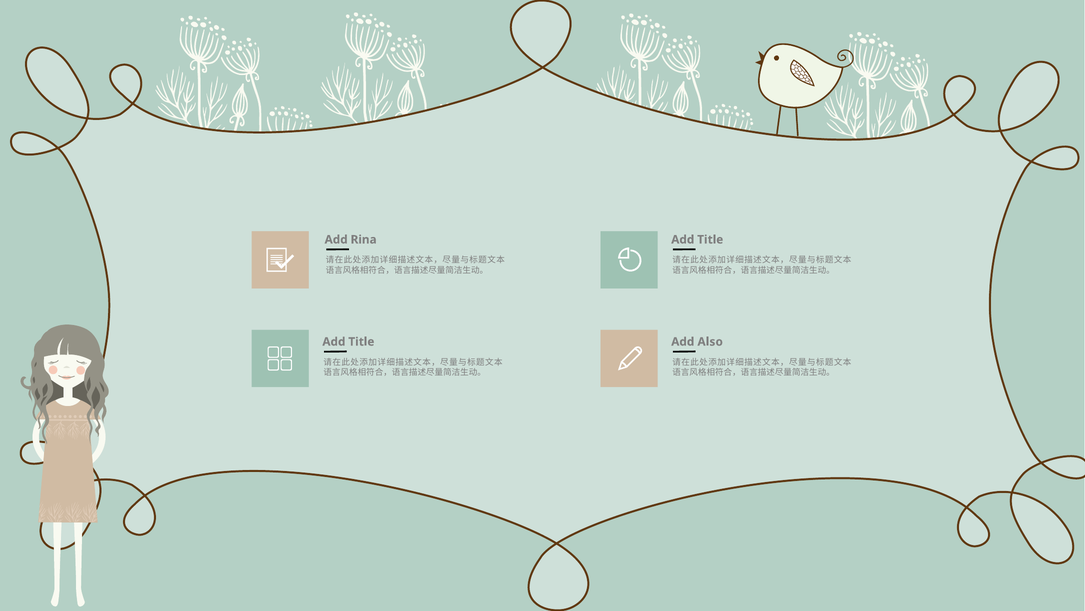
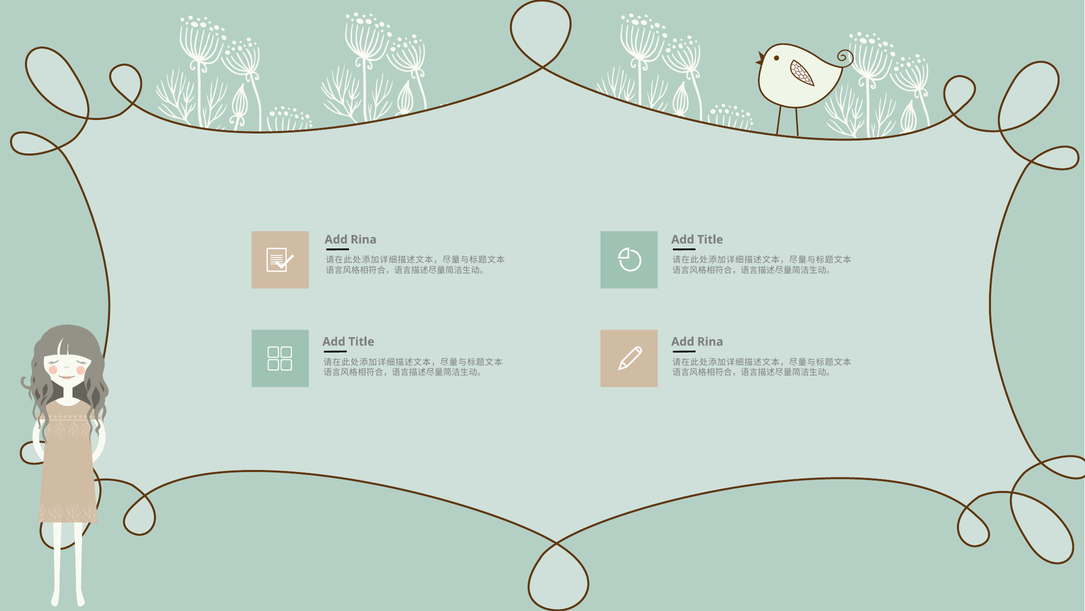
Also at (710, 341): Also -> Rina
